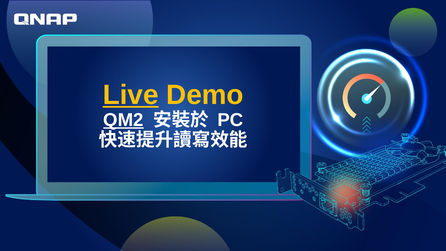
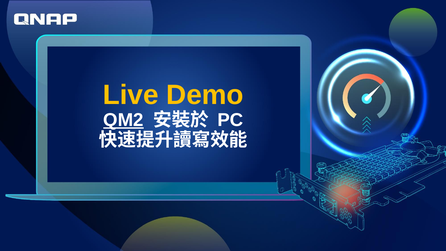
Live underline: present -> none
